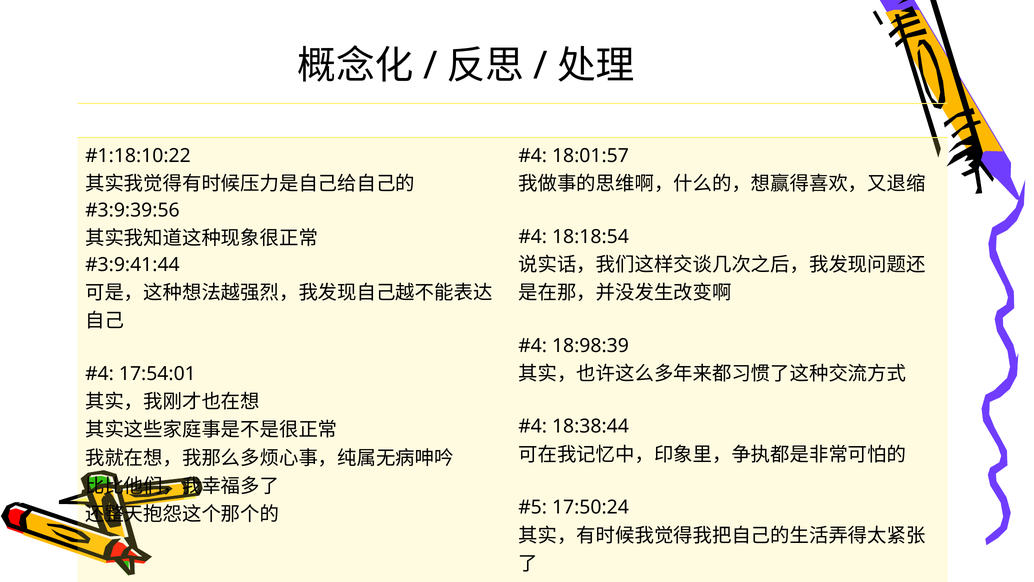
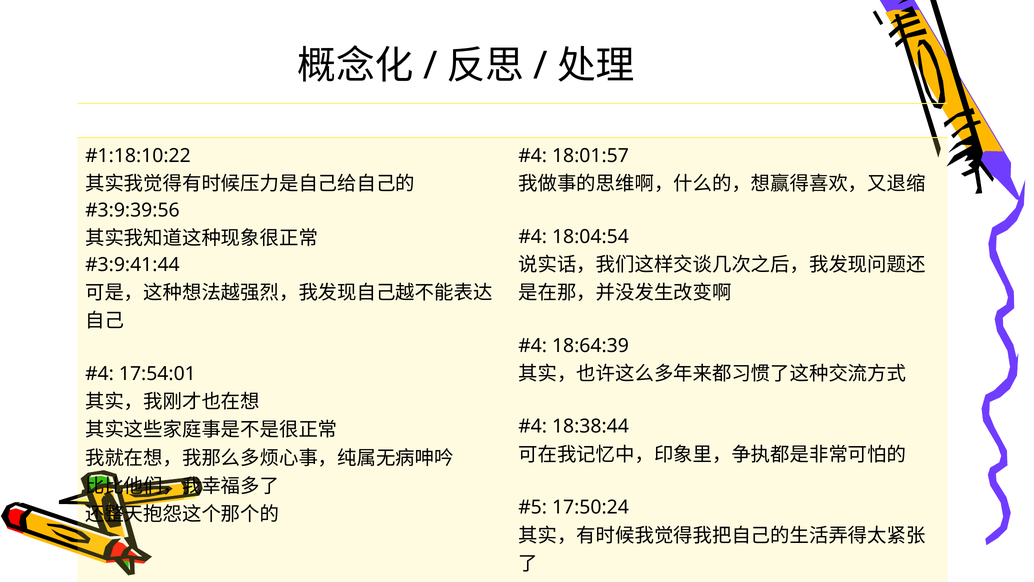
18:18:54: 18:18:54 -> 18:04:54
18:98:39: 18:98:39 -> 18:64:39
